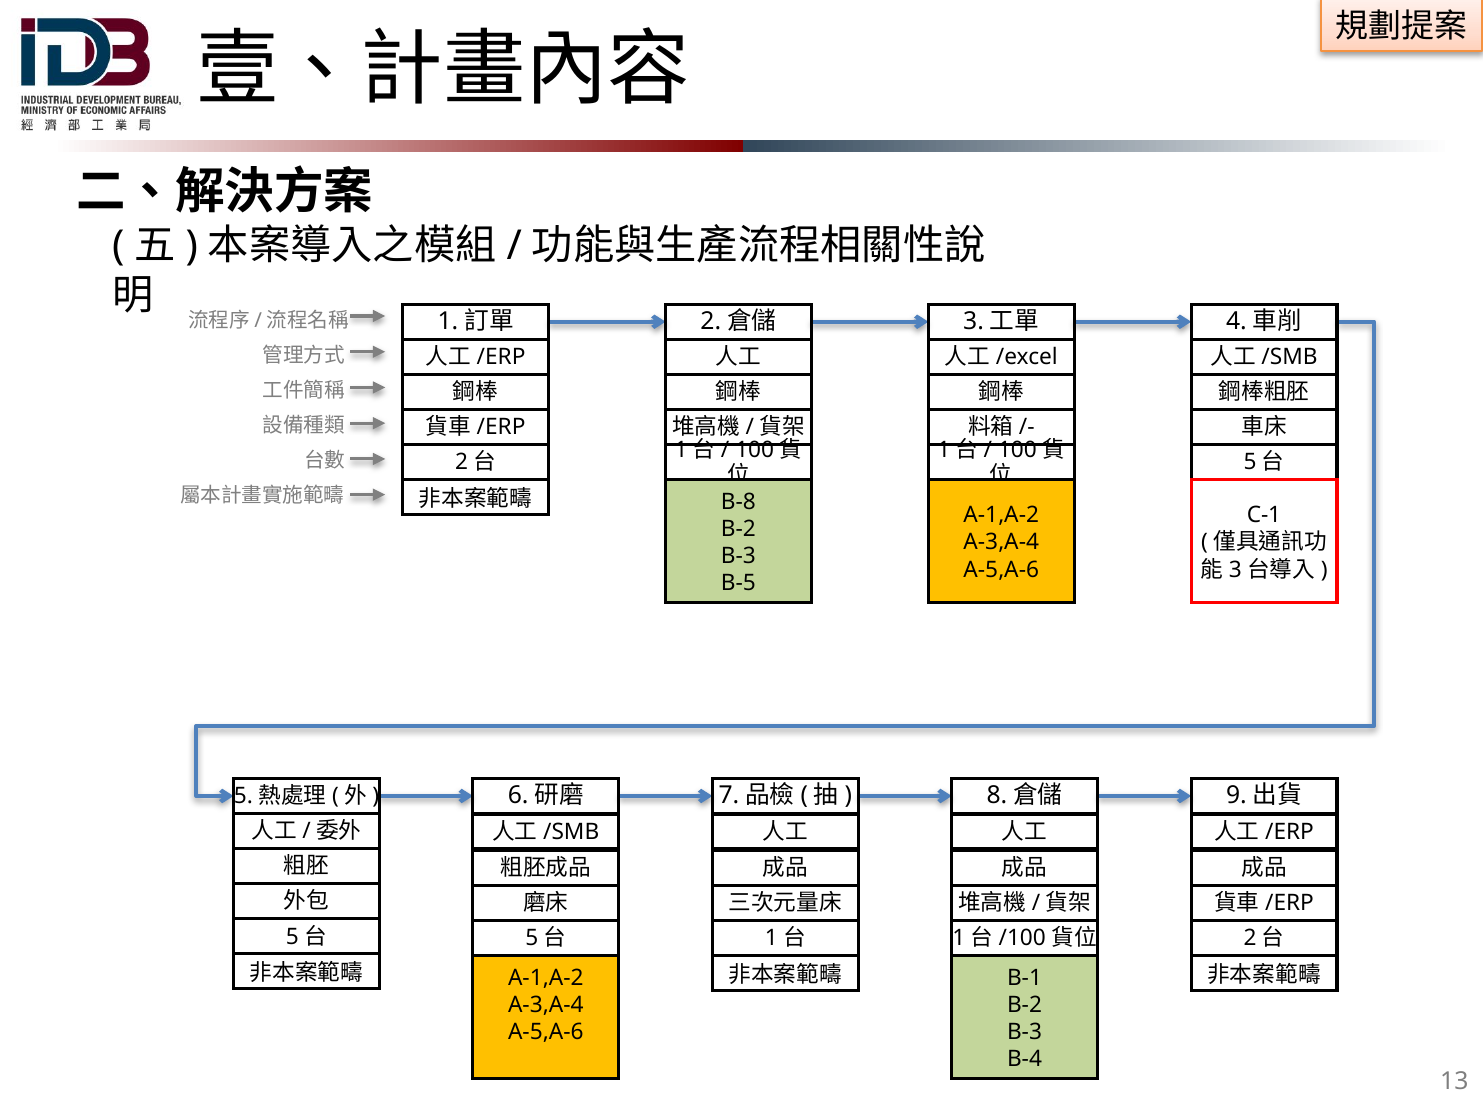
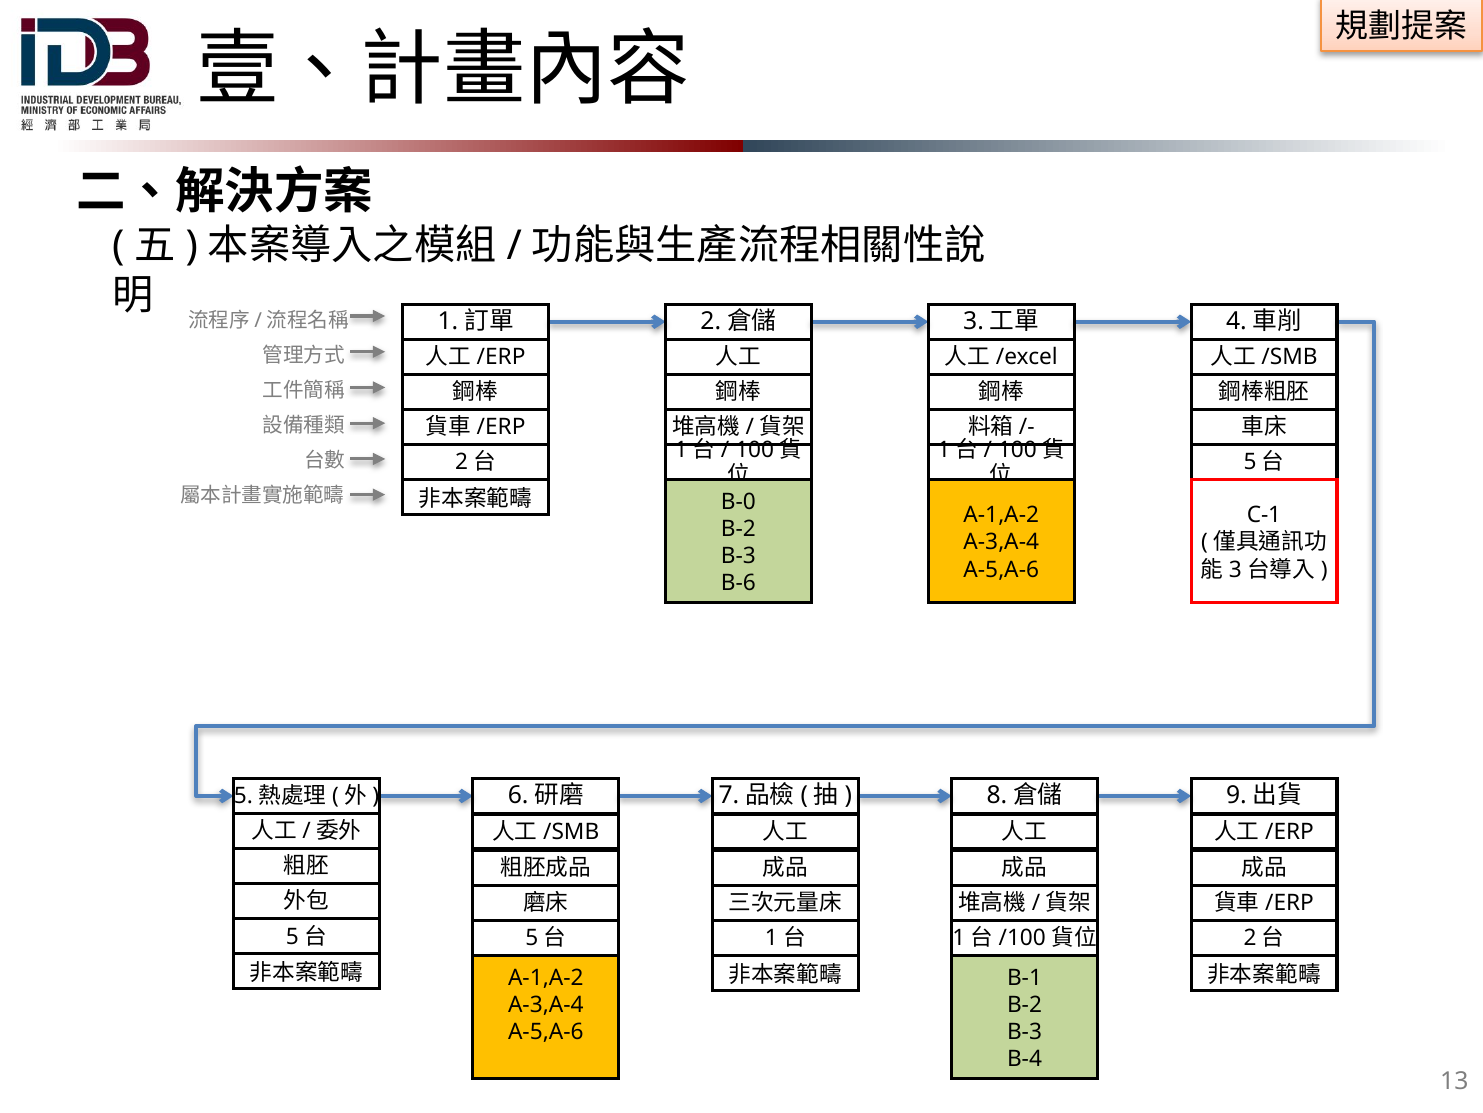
B-8: B-8 -> B-0
B-5: B-5 -> B-6
